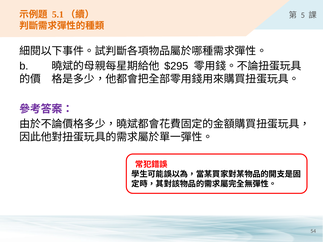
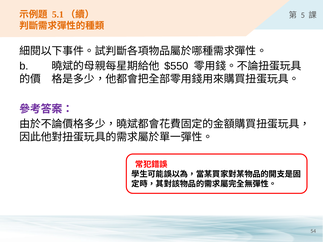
$295: $295 -> $550
